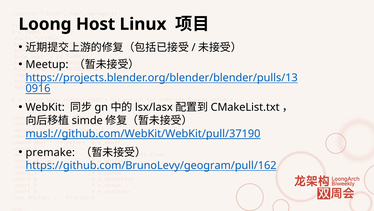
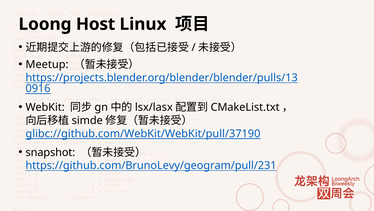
musl://github.com/WebKit/WebKit/pull/37190: musl://github.com/WebKit/WebKit/pull/37190 -> glibc://github.com/WebKit/WebKit/pull/37190
premake: premake -> snapshot
https://github.com/BrunoLevy/geogram/pull/162: https://github.com/BrunoLevy/geogram/pull/162 -> https://github.com/BrunoLevy/geogram/pull/231
